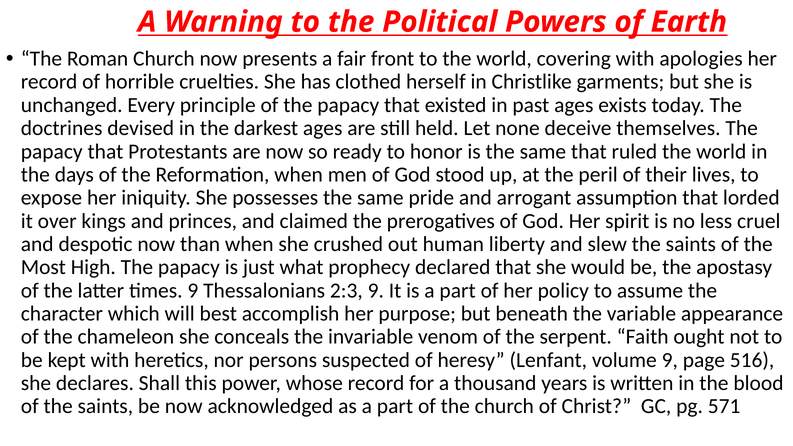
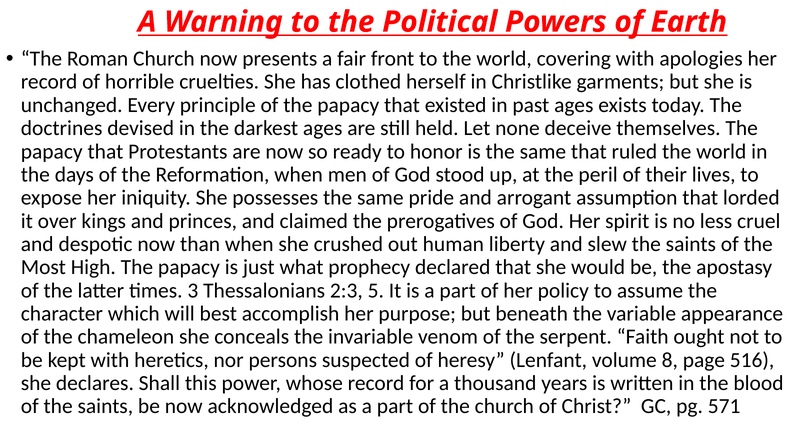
times 9: 9 -> 3
2:3 9: 9 -> 5
volume 9: 9 -> 8
